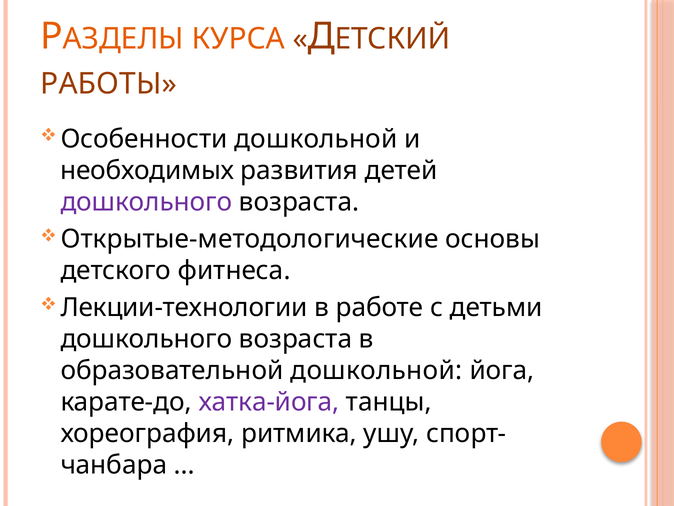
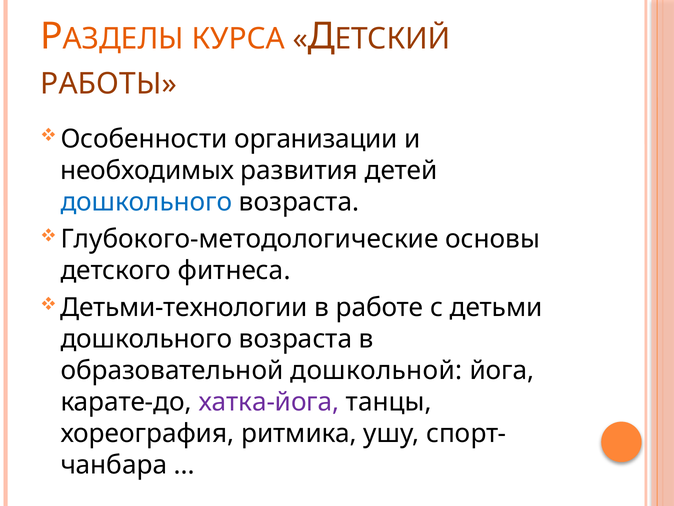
Особенности дошкольной: дошкольной -> организации
дошкольного at (146, 202) colour: purple -> blue
Открытые-методологические: Открытые-методологические -> Глубокого-методологические
Лекции-технологии: Лекции-технологии -> Детьми-технологии
